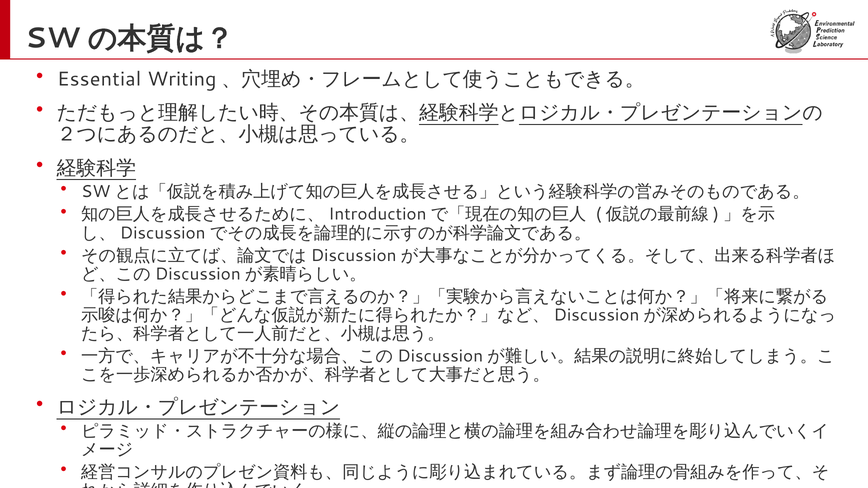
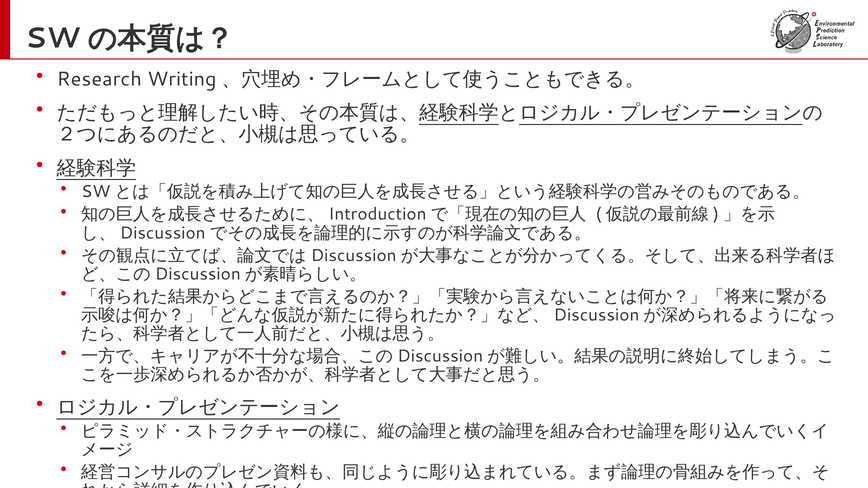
Essential: Essential -> Research
